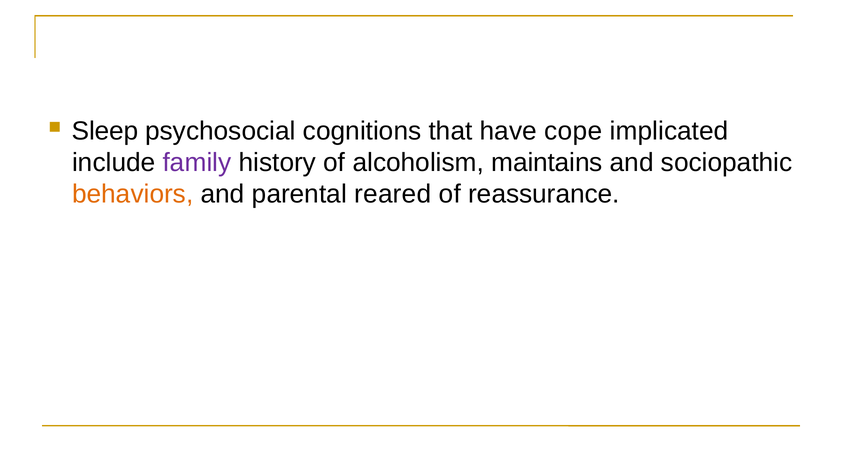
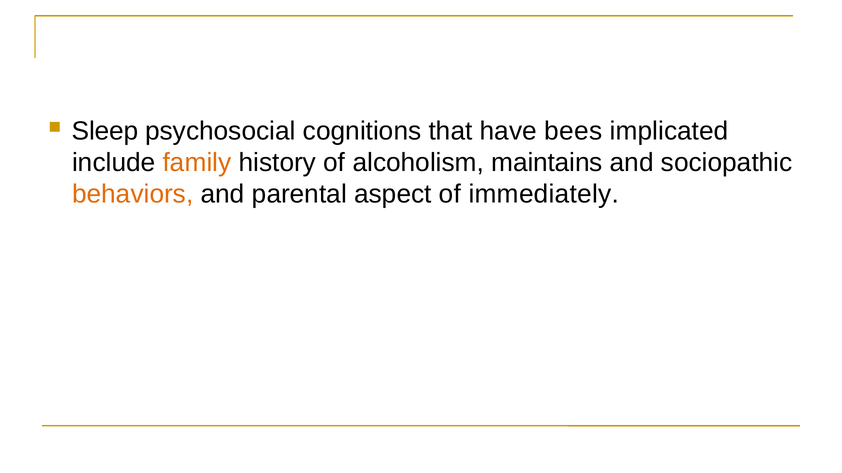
cope: cope -> bees
family colour: purple -> orange
reared: reared -> aspect
reassurance: reassurance -> immediately
